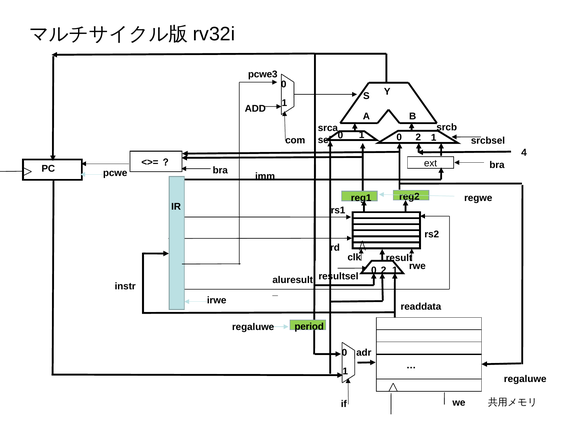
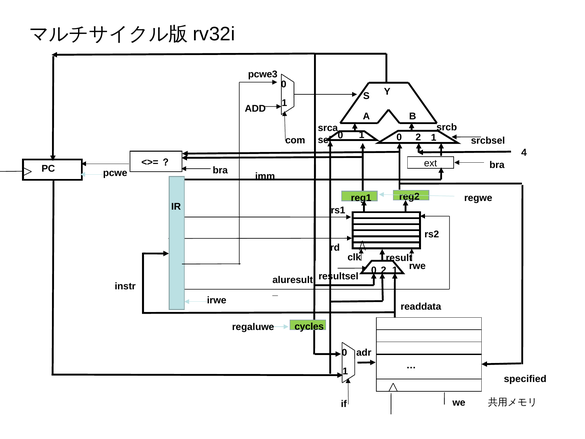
period: period -> cycles
regaluwe at (525, 379): regaluwe -> specified
